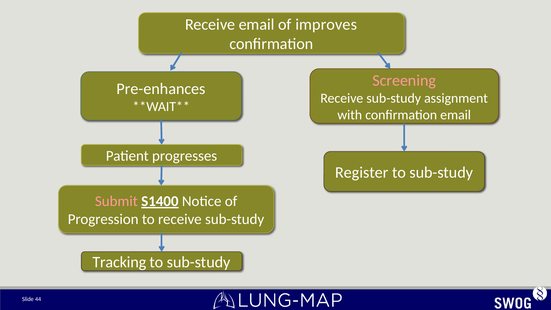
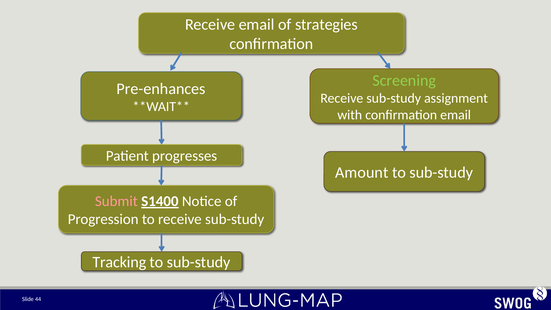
improves: improves -> strategies
Screening colour: pink -> light green
Register: Register -> Amount
